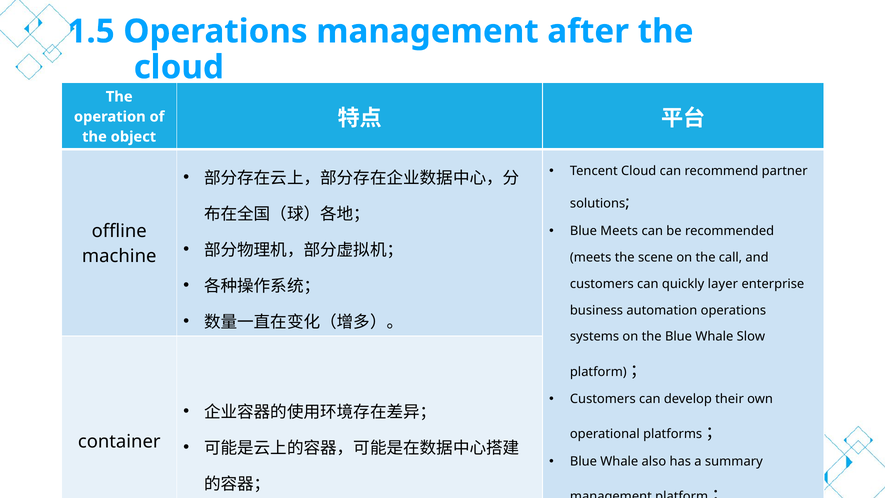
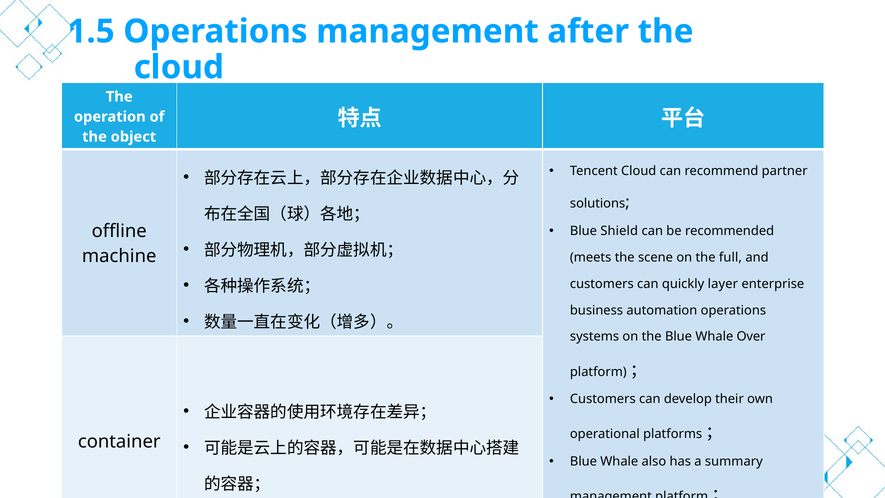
Blue Meets: Meets -> Shield
call: call -> full
Slow: Slow -> Over
